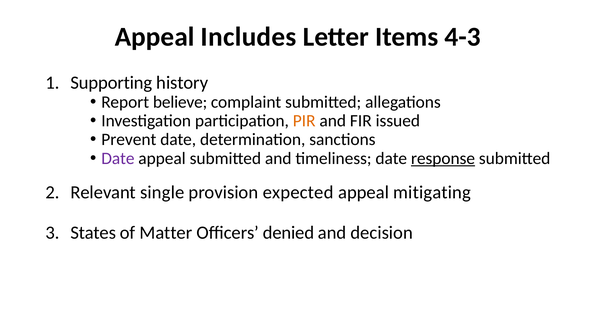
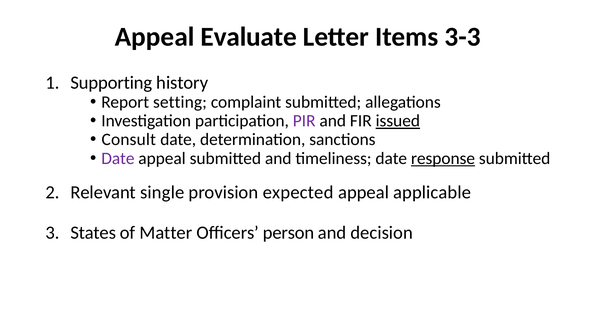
Includes: Includes -> Evaluate
4-3: 4-3 -> 3-3
believe: believe -> setting
PIR colour: orange -> purple
issued underline: none -> present
Prevent: Prevent -> Consult
mitigating: mitigating -> applicable
denied: denied -> person
